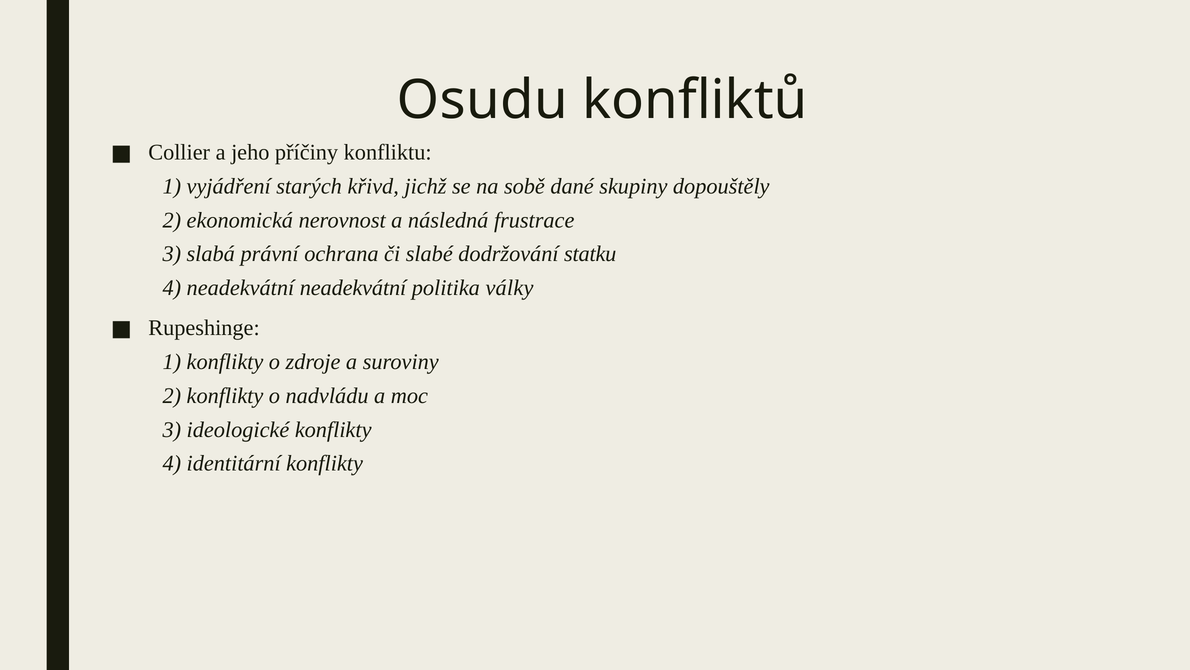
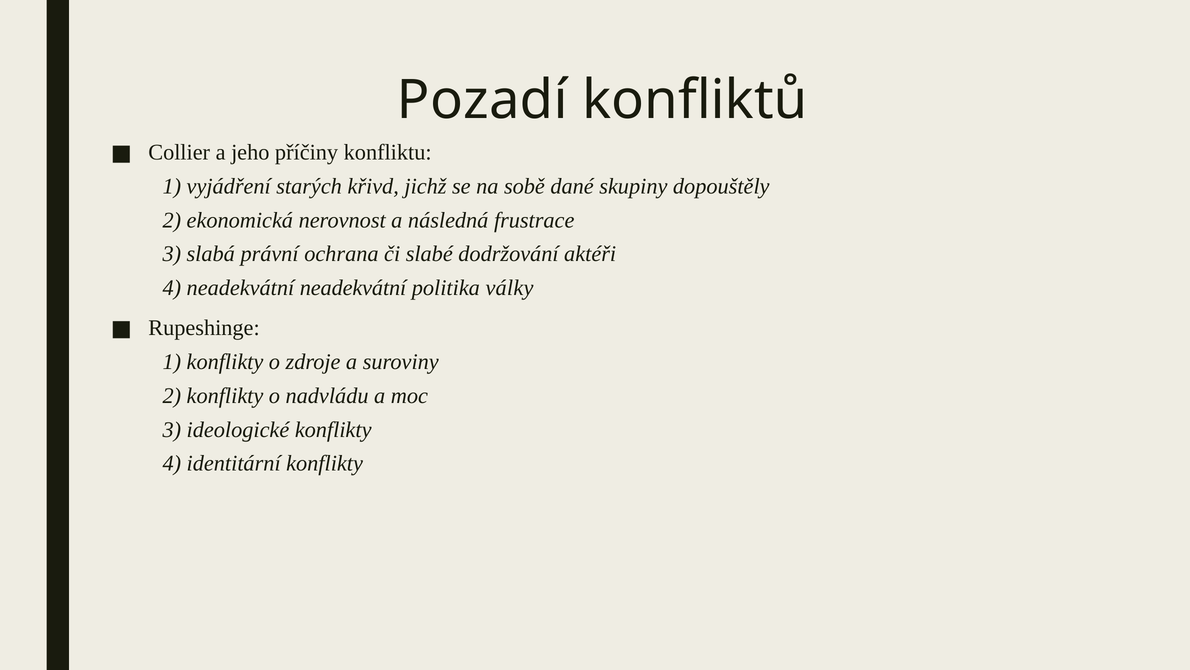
Osudu: Osudu -> Pozadí
statku: statku -> aktéři
